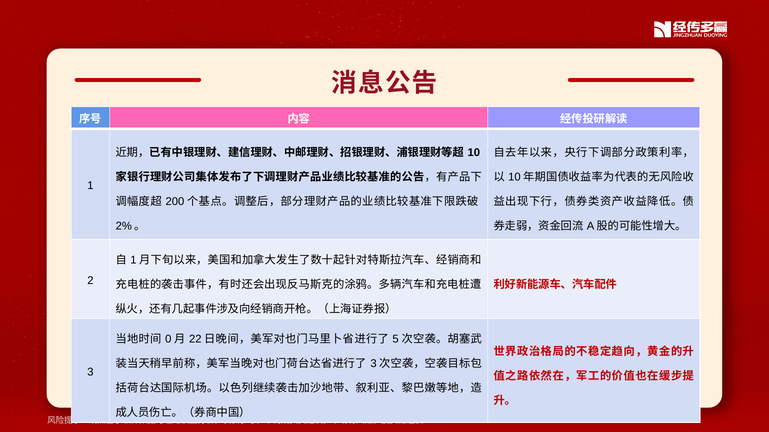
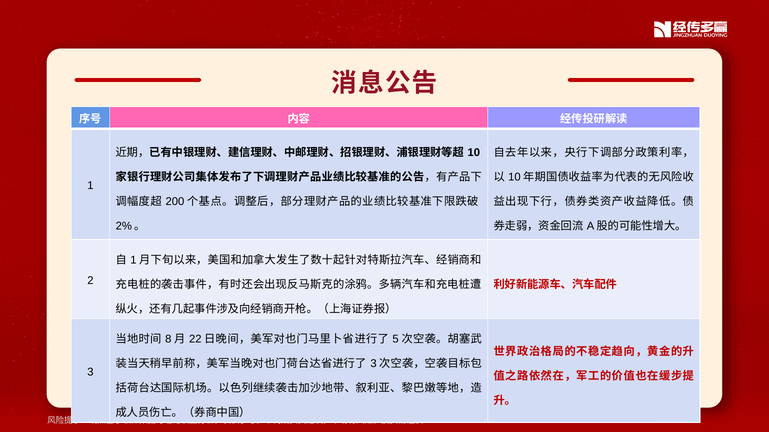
0: 0 -> 8
